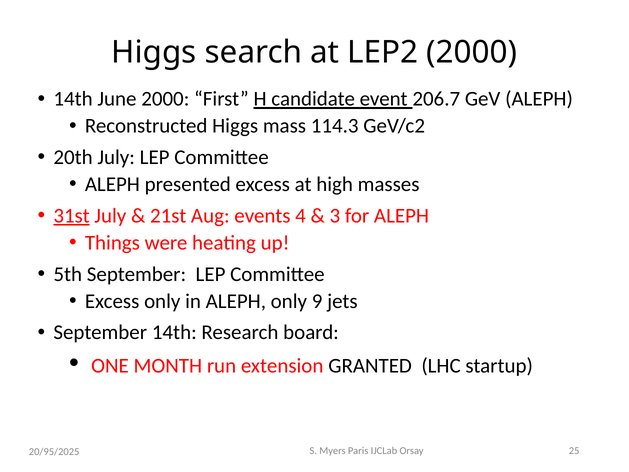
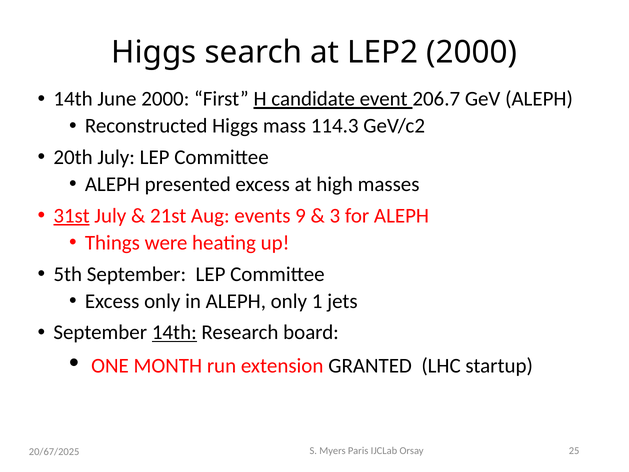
4: 4 -> 9
9: 9 -> 1
14th at (174, 332) underline: none -> present
20/95/2025: 20/95/2025 -> 20/67/2025
